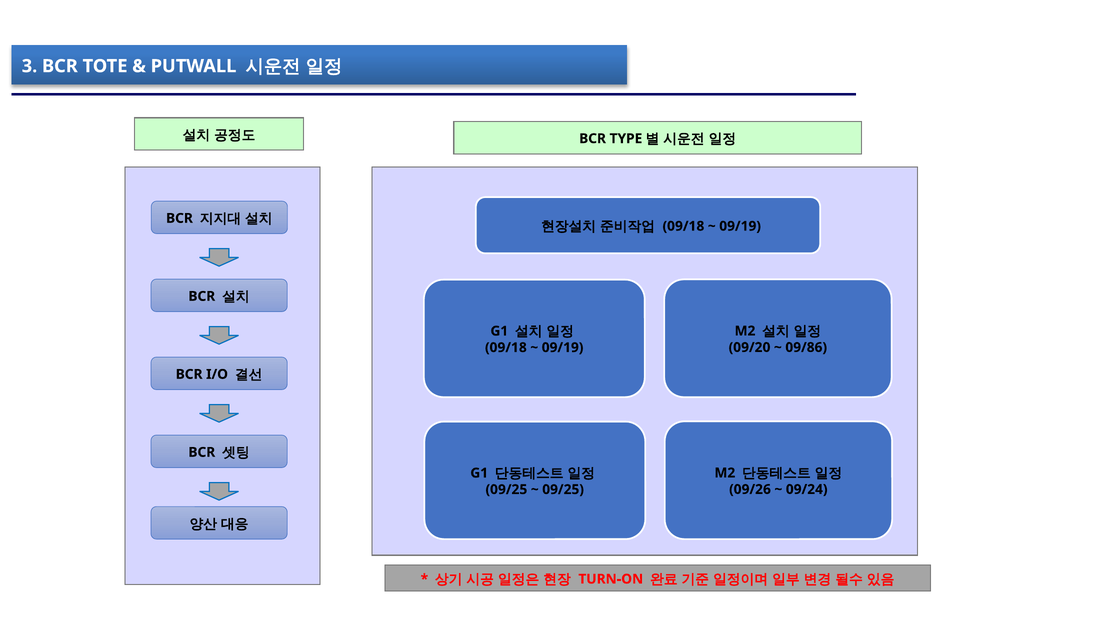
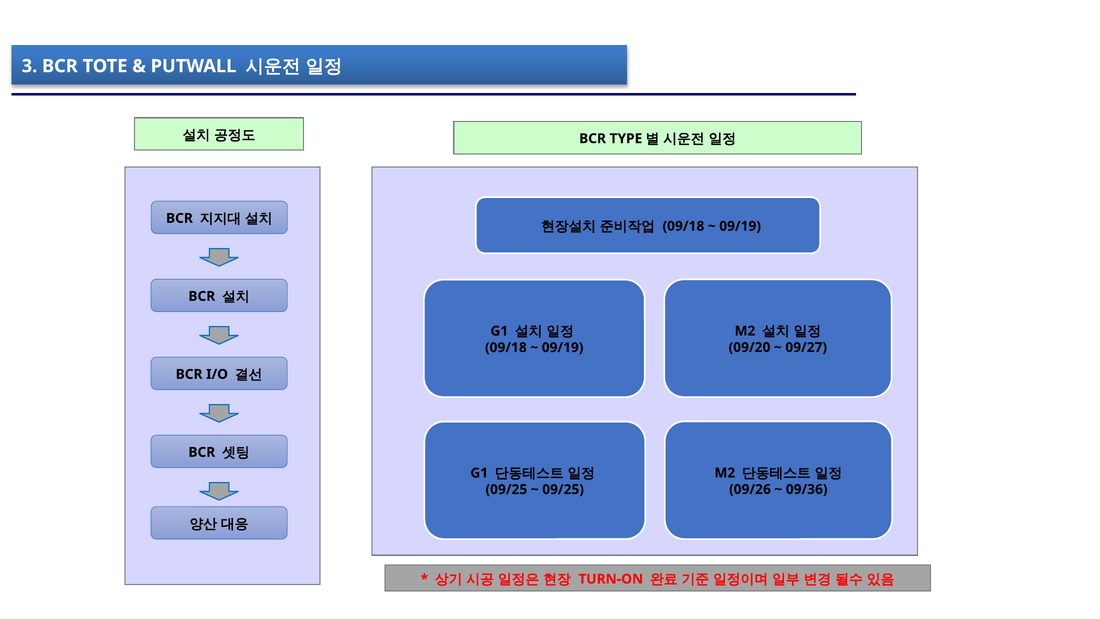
09/86: 09/86 -> 09/27
09/24: 09/24 -> 09/36
